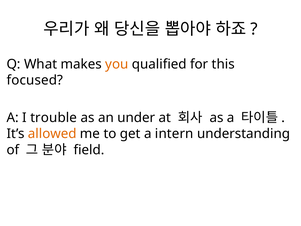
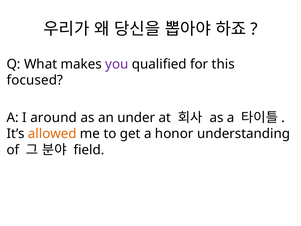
you colour: orange -> purple
trouble: trouble -> around
intern: intern -> honor
